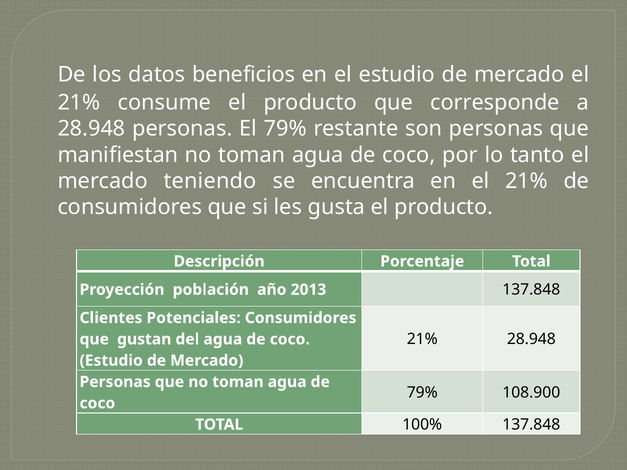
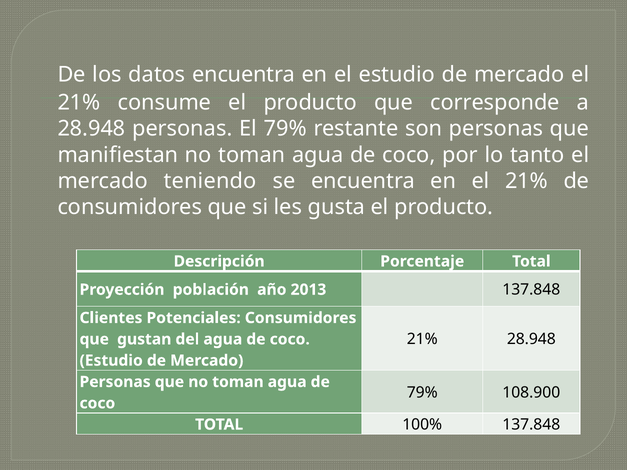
datos beneficios: beneficios -> encuentra
